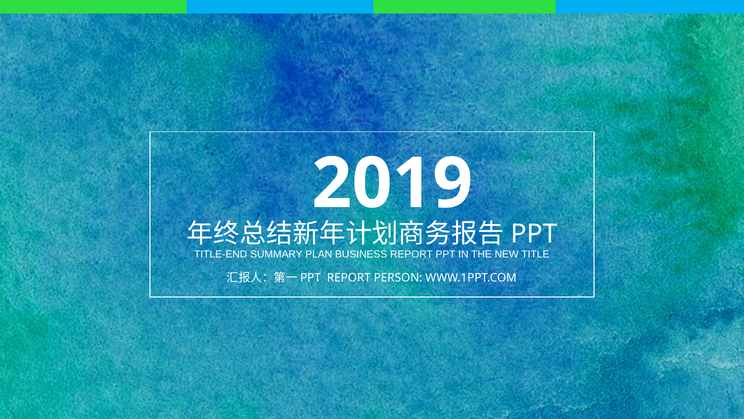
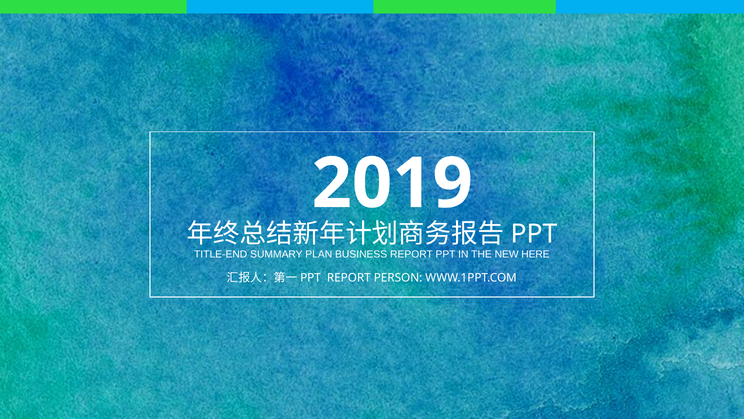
TITLE: TITLE -> HERE
